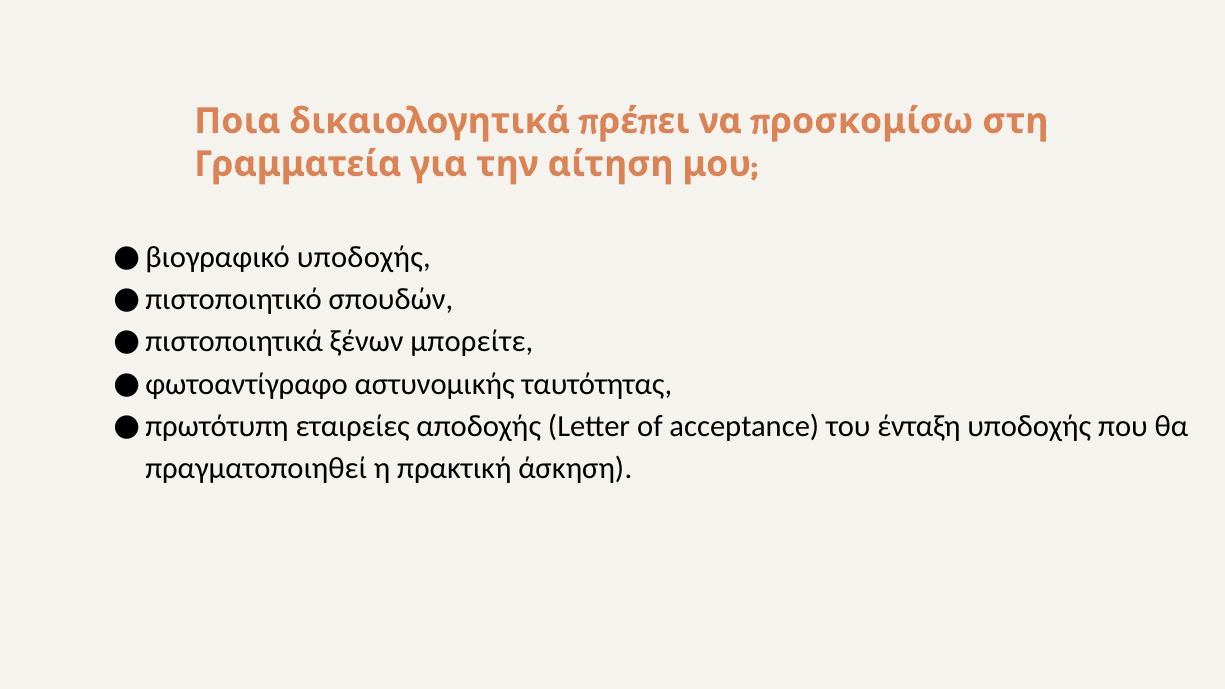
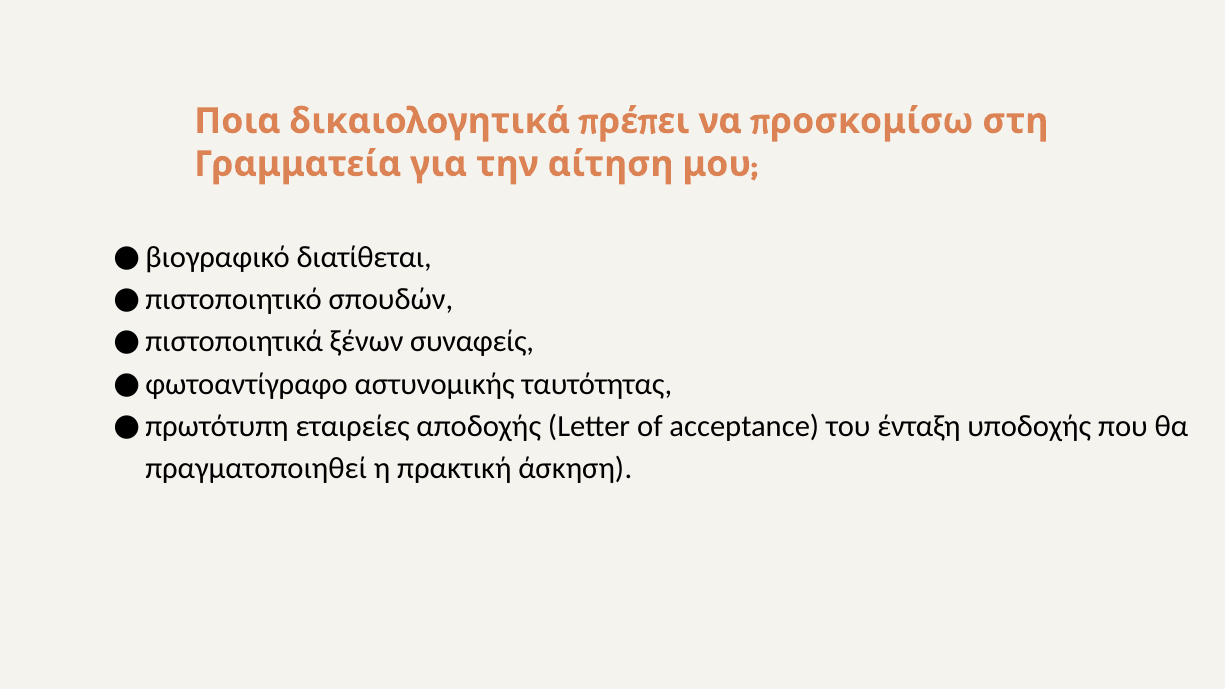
υποδοχής at (364, 257): υποδοχής -> διατίθεται
μπορείτε: μπορείτε -> συναφείς
